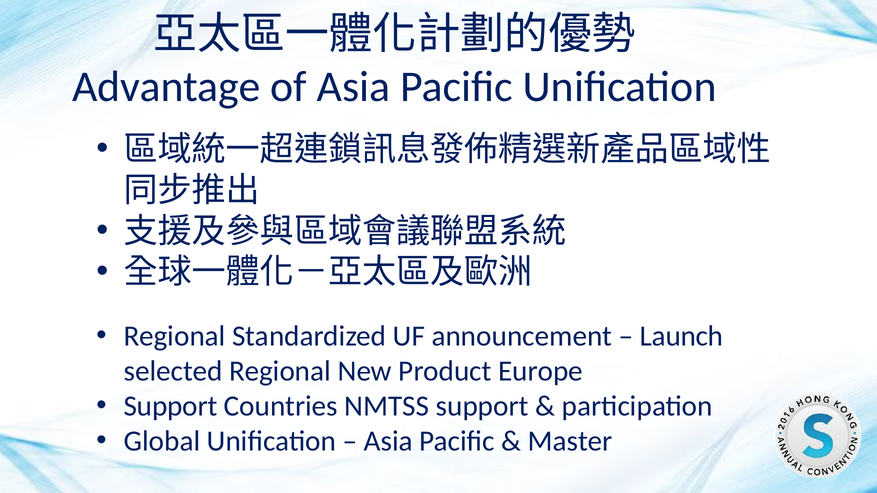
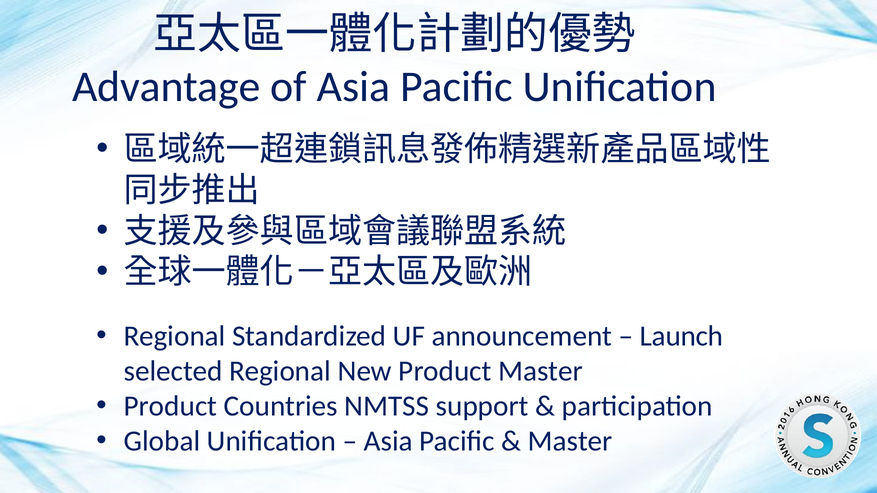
Product Europe: Europe -> Master
Support at (171, 407): Support -> Product
